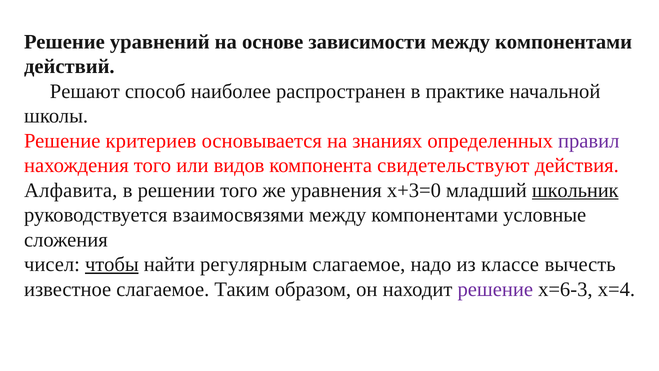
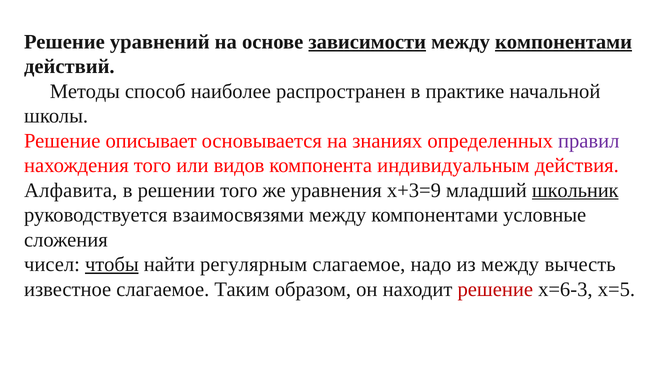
зависимости underline: none -> present
компонентами at (564, 42) underline: none -> present
Решают: Решают -> Методы
критериев: критериев -> описывает
свидетельствуют: свидетельствуют -> индивидуальным
x+3=0: x+3=0 -> x+3=9
из классе: классе -> между
решение at (495, 289) colour: purple -> red
х=4: х=4 -> х=5
